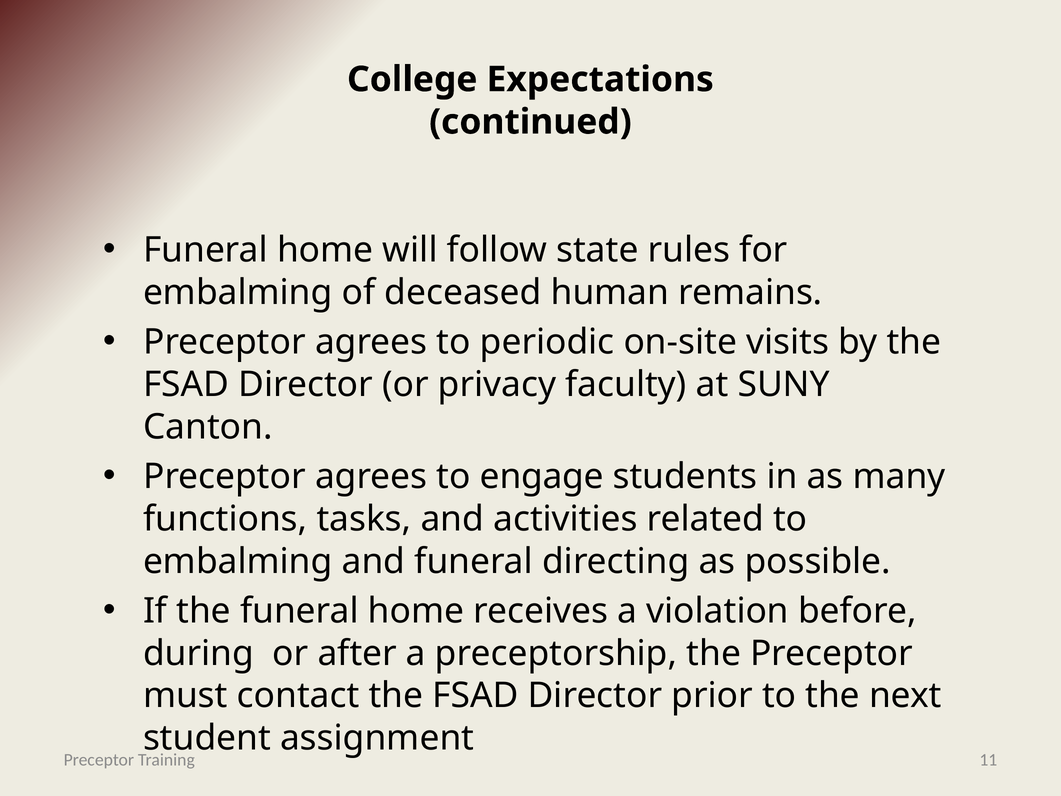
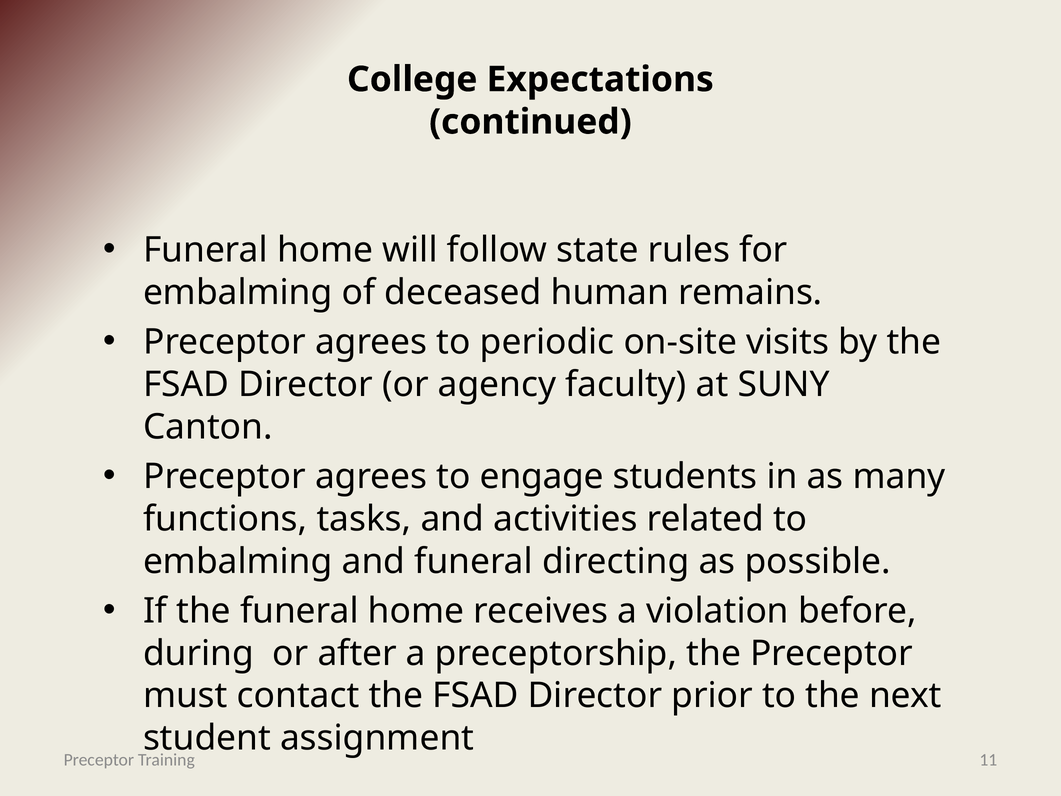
privacy: privacy -> agency
